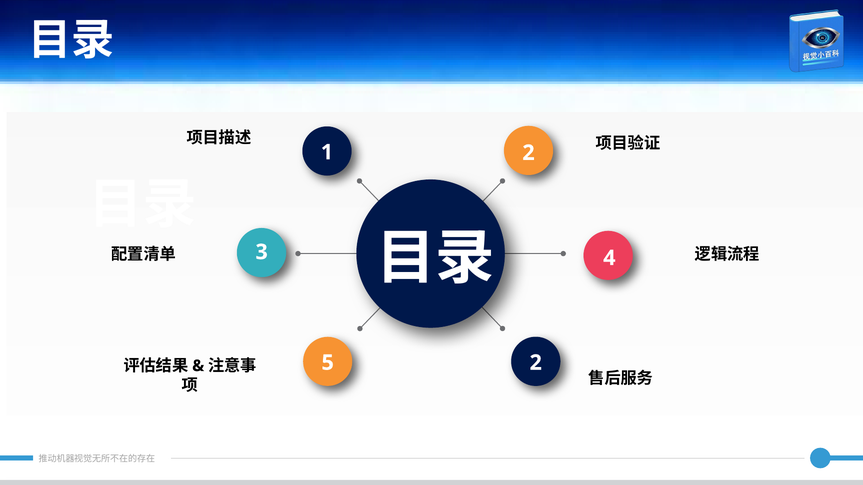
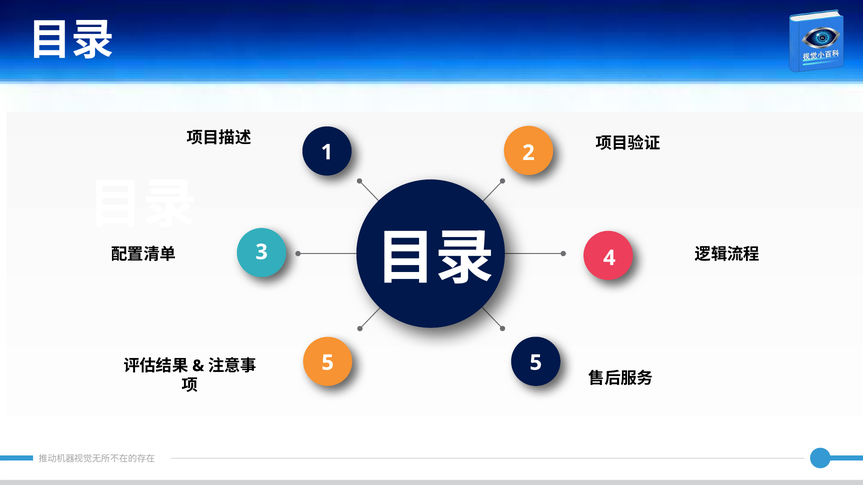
5 2: 2 -> 5
